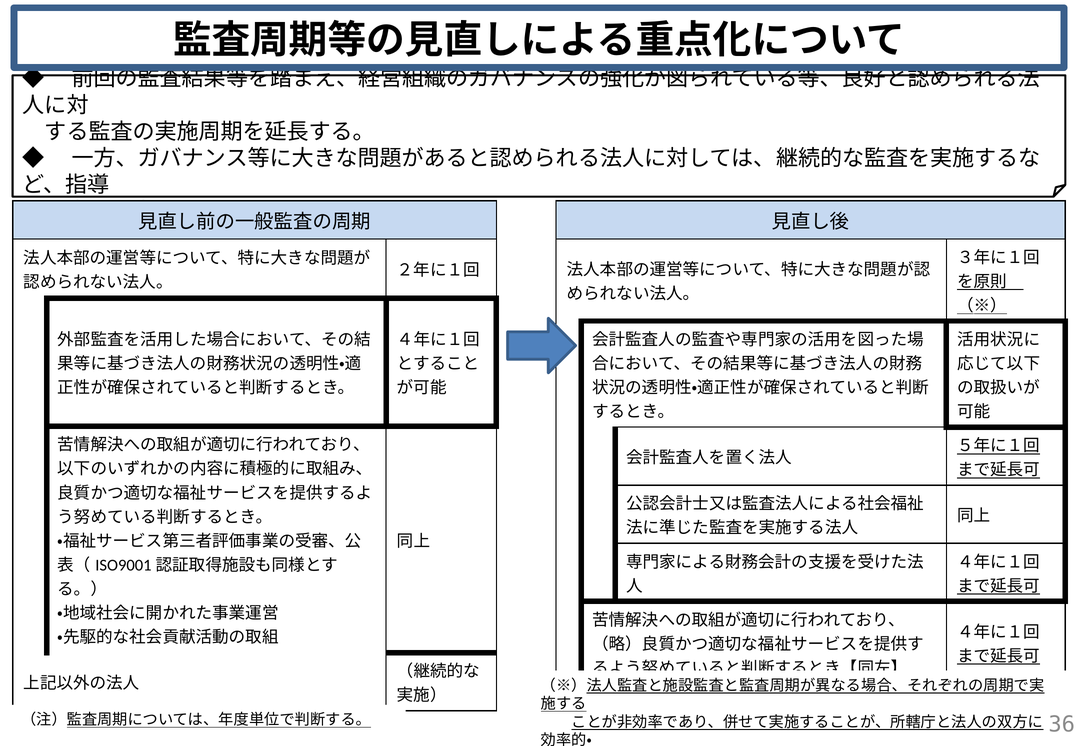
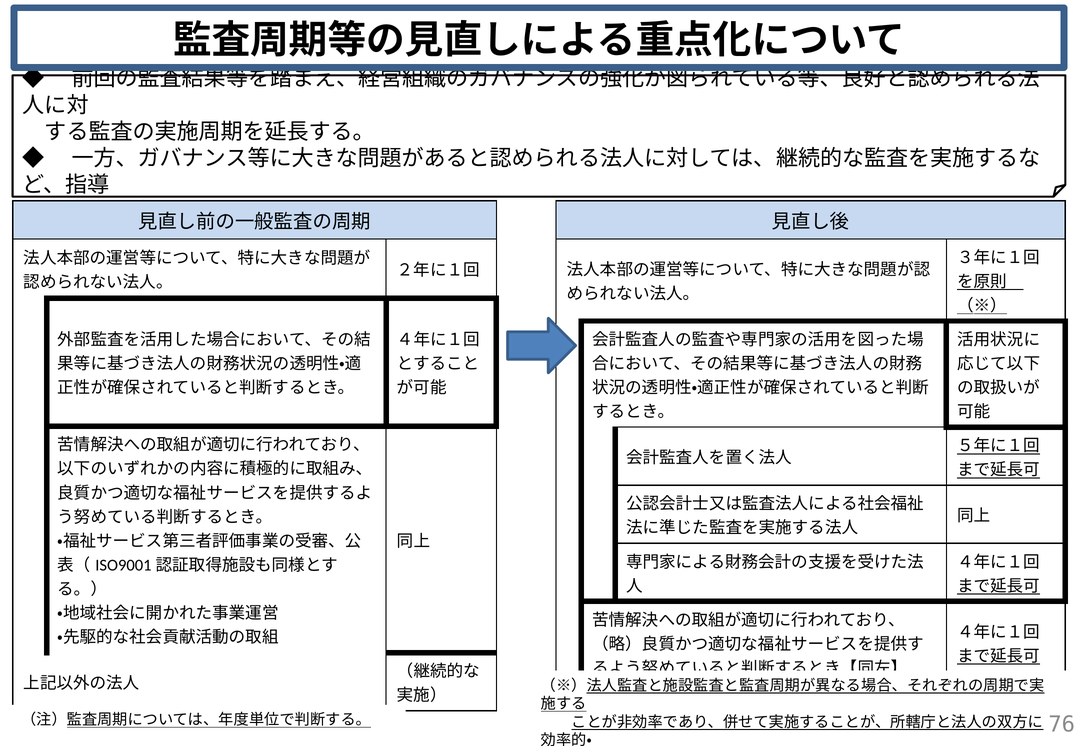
36: 36 -> 76
